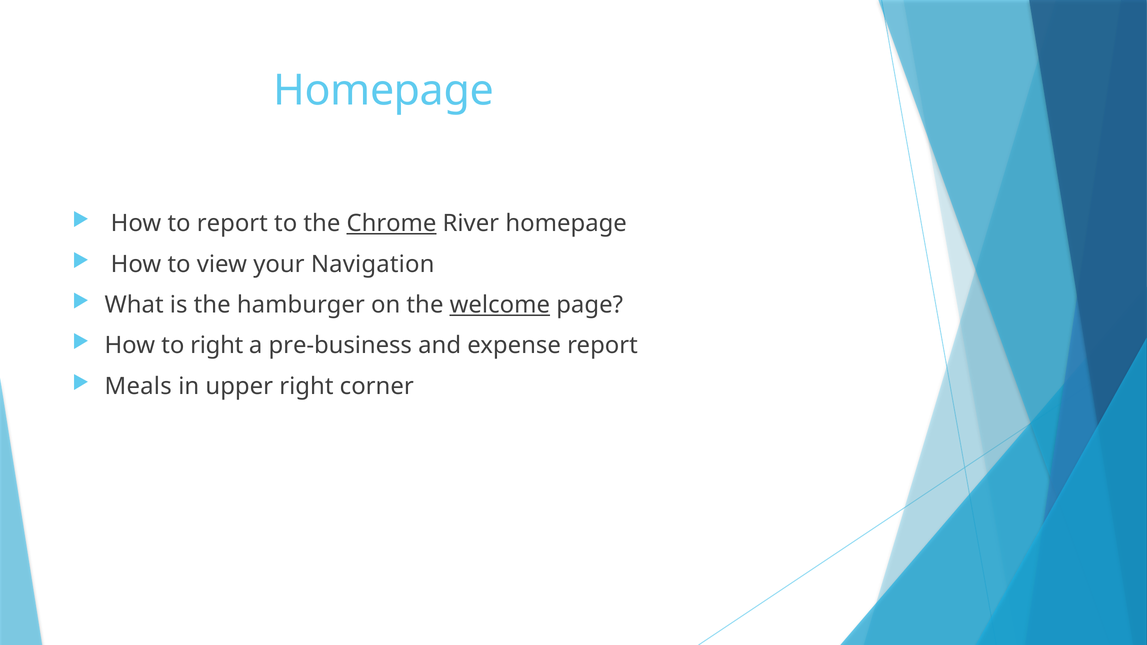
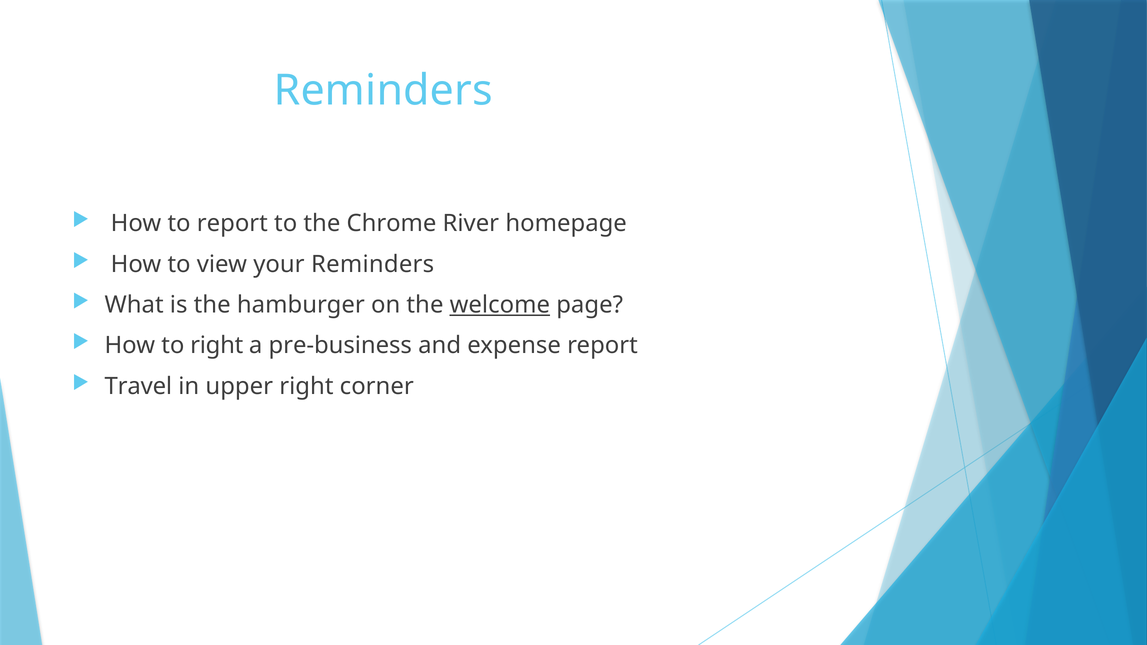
Homepage at (384, 90): Homepage -> Reminders
Chrome underline: present -> none
your Navigation: Navigation -> Reminders
Meals: Meals -> Travel
